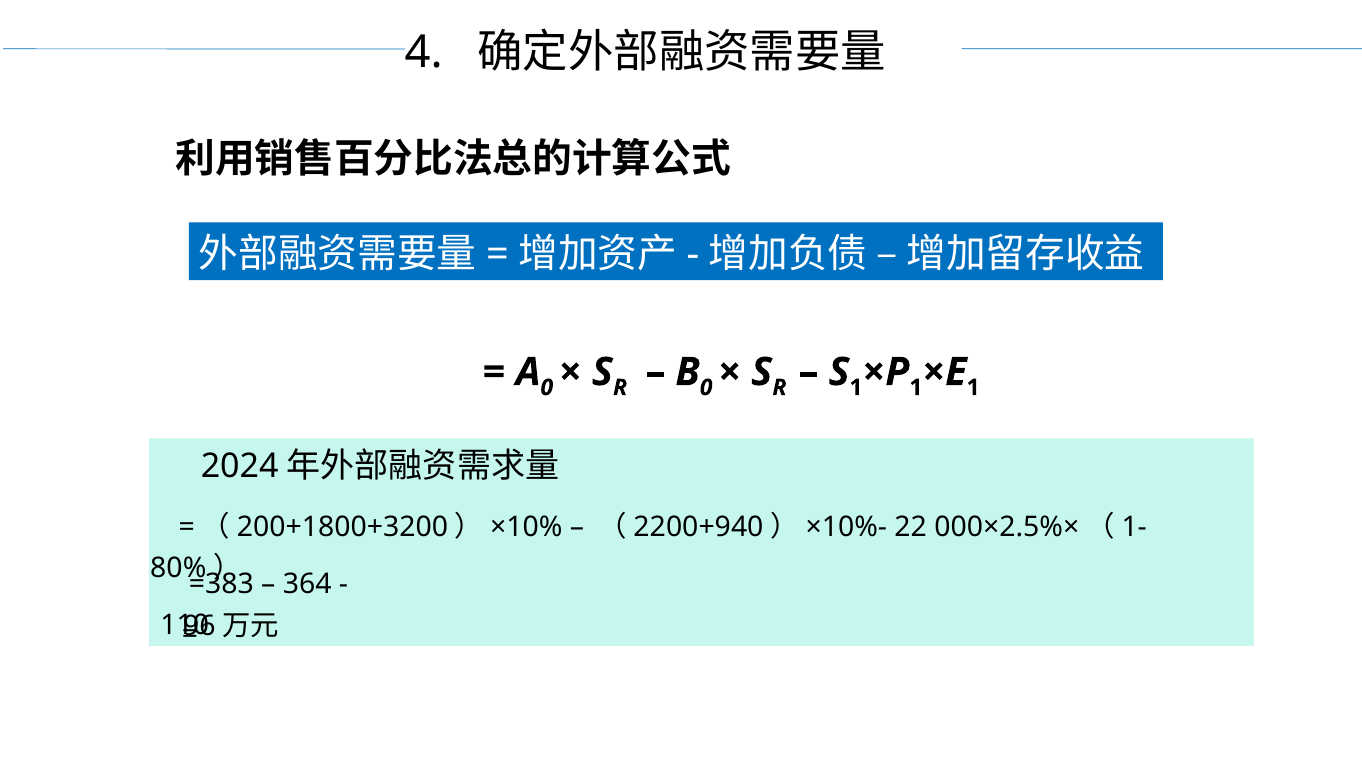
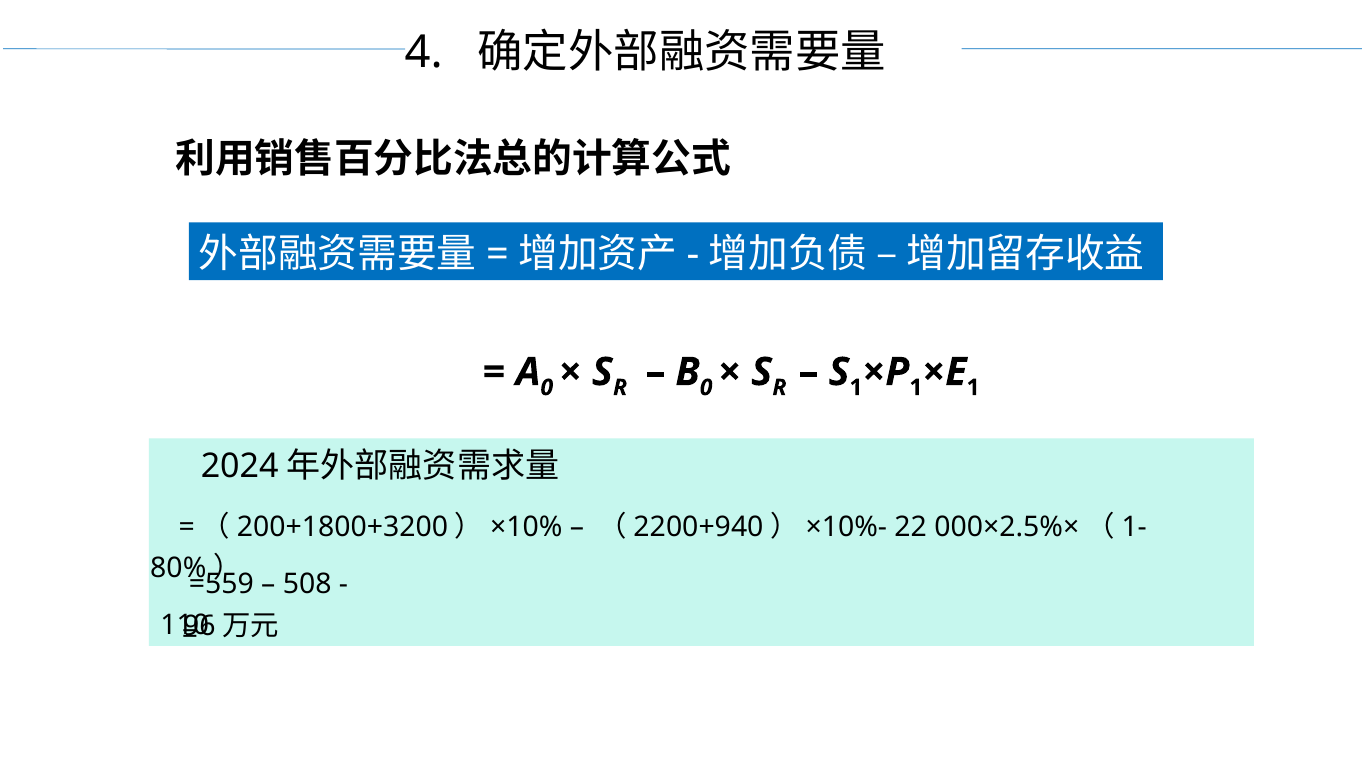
=383: =383 -> =559
364: 364 -> 508
